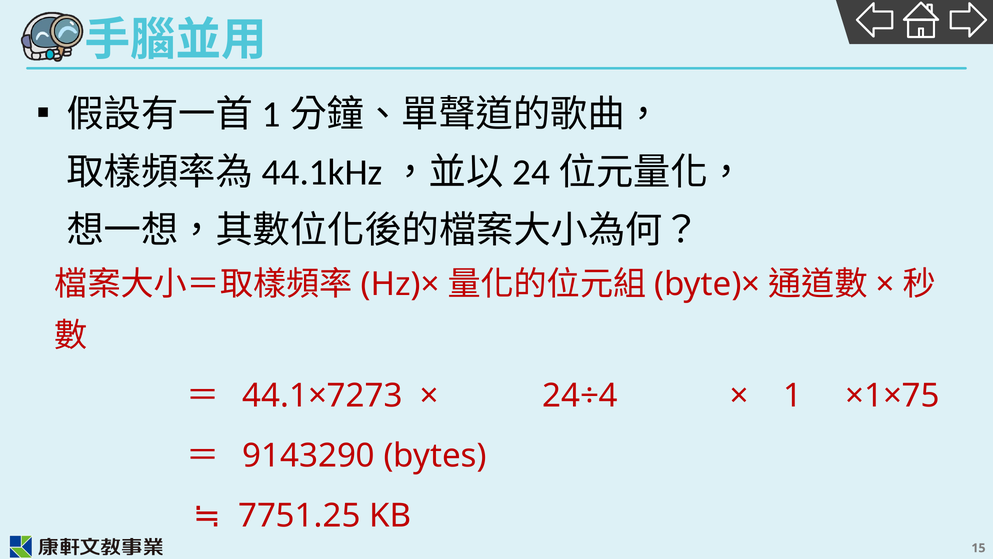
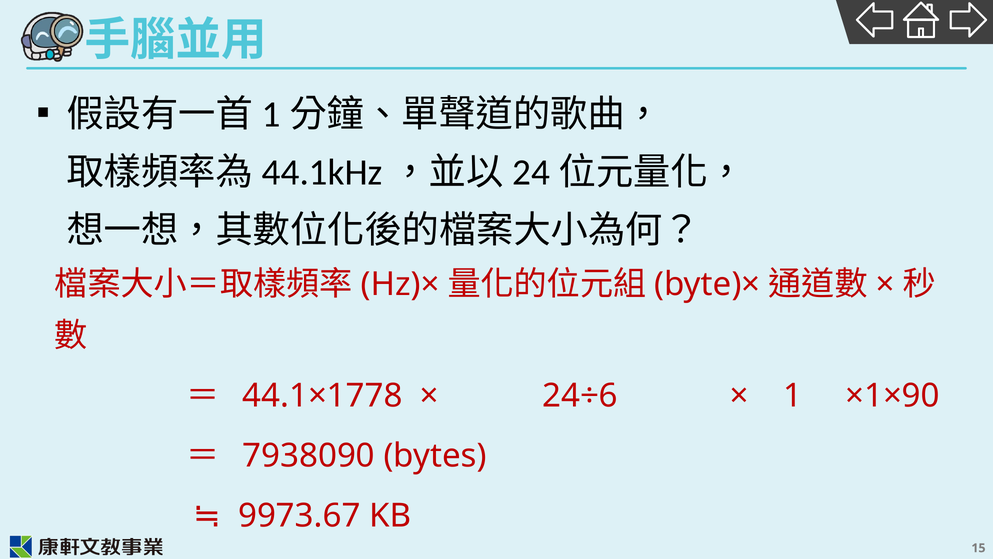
44.1×7273: 44.1×7273 -> 44.1×1778
24÷4: 24÷4 -> 24÷6
×1×75: ×1×75 -> ×1×90
9143290: 9143290 -> 7938090
7751.25: 7751.25 -> 9973.67
